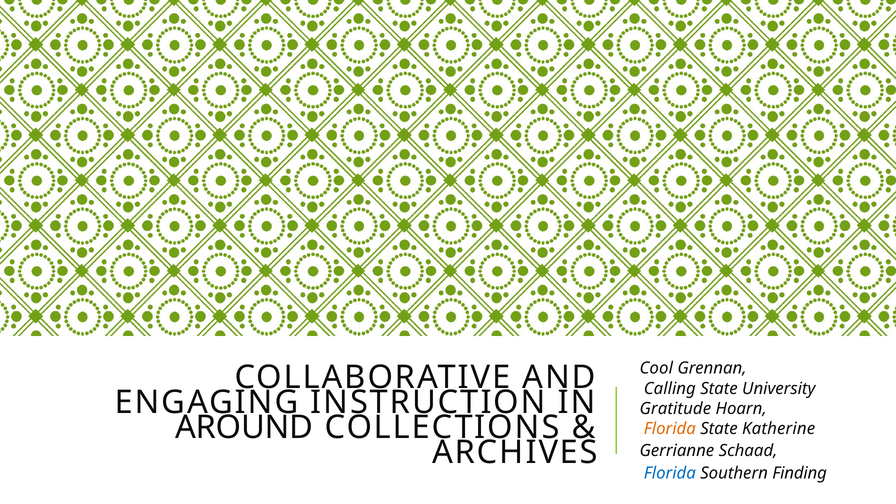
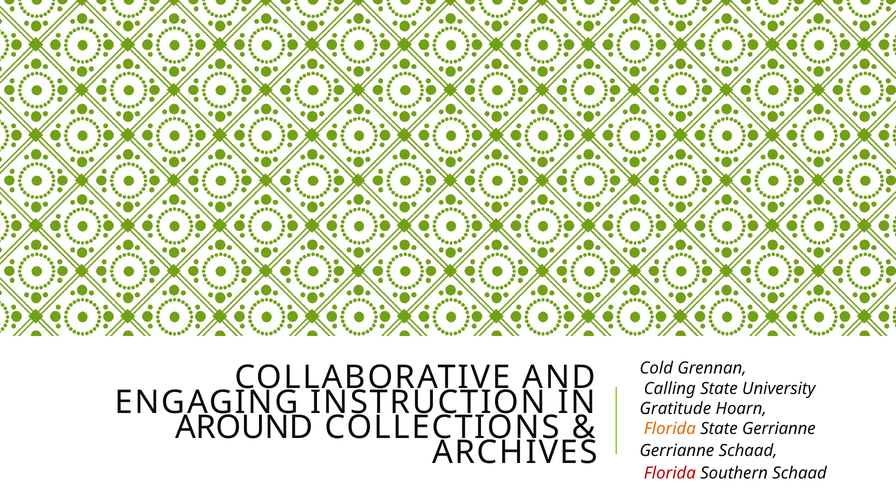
Cool: Cool -> Cold
State Katherine: Katherine -> Gerrianne
Florida at (670, 473) colour: blue -> red
Southern Finding: Finding -> Schaad
